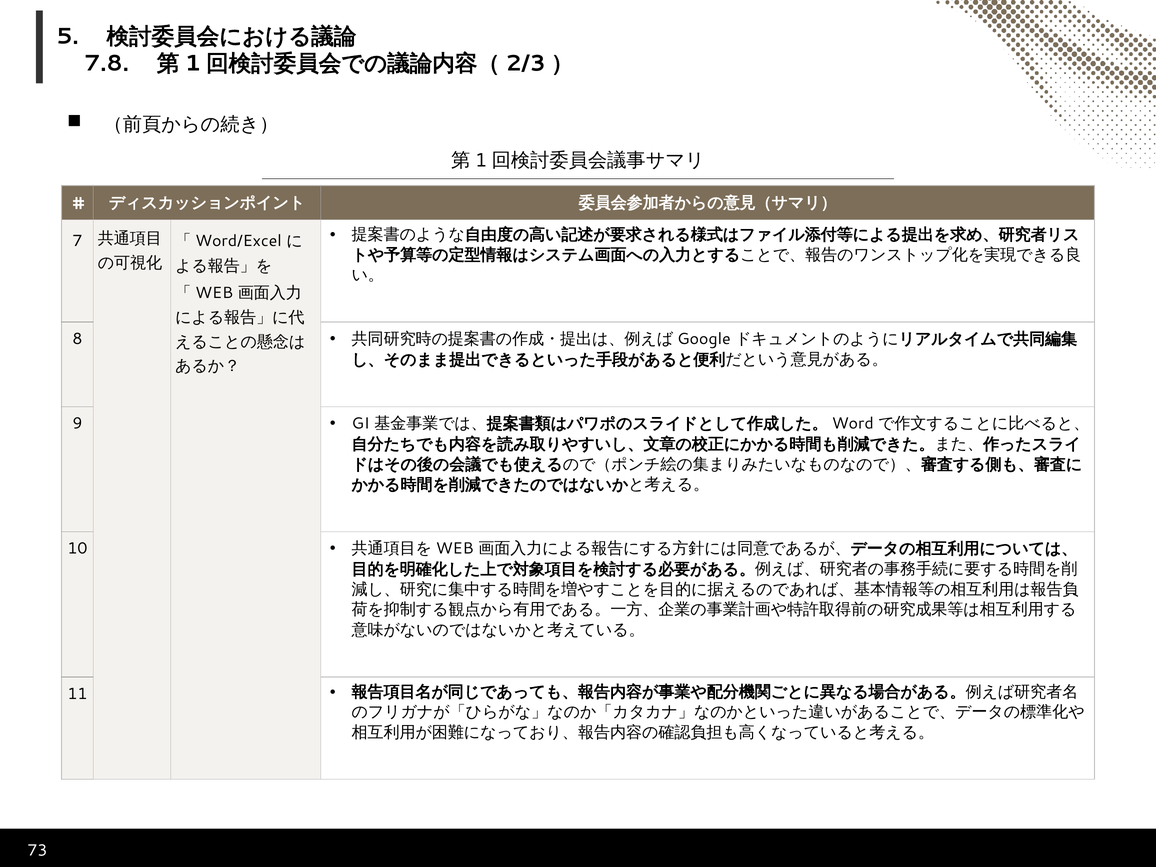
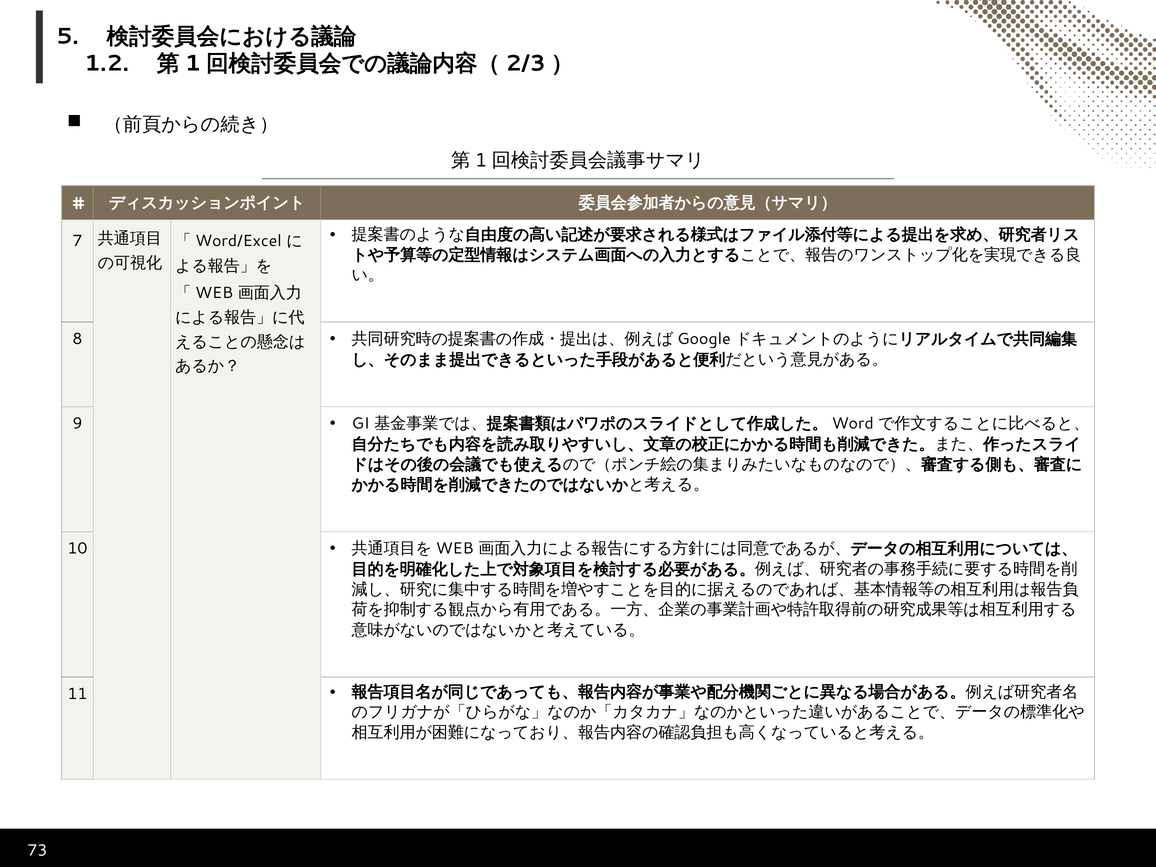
7.8: 7.8 -> 1.2
